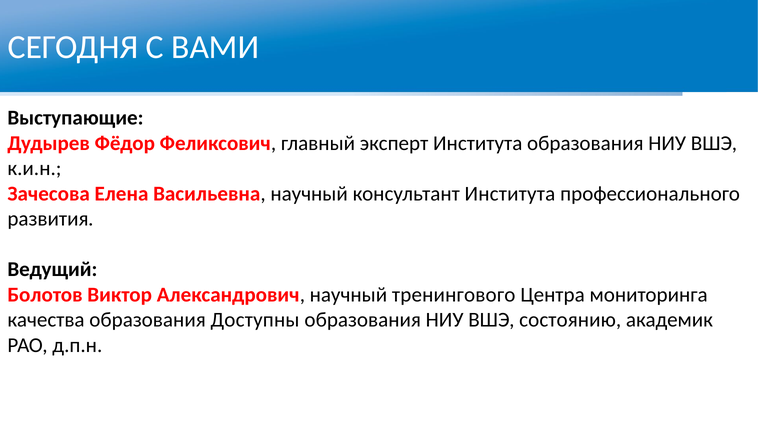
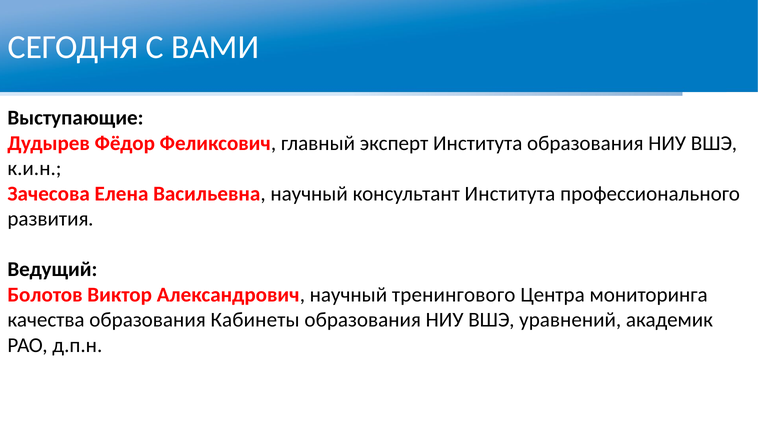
Доступны: Доступны -> Кабинеты
состоянию: состоянию -> уравнений
